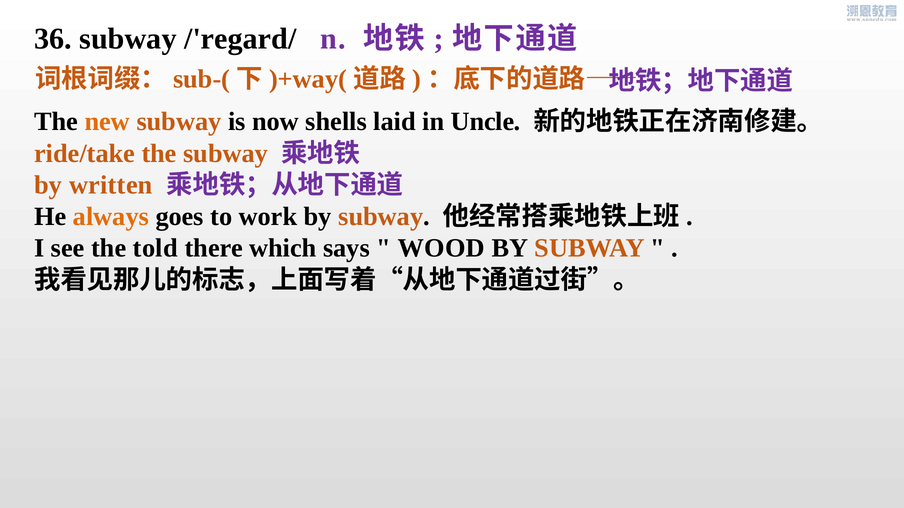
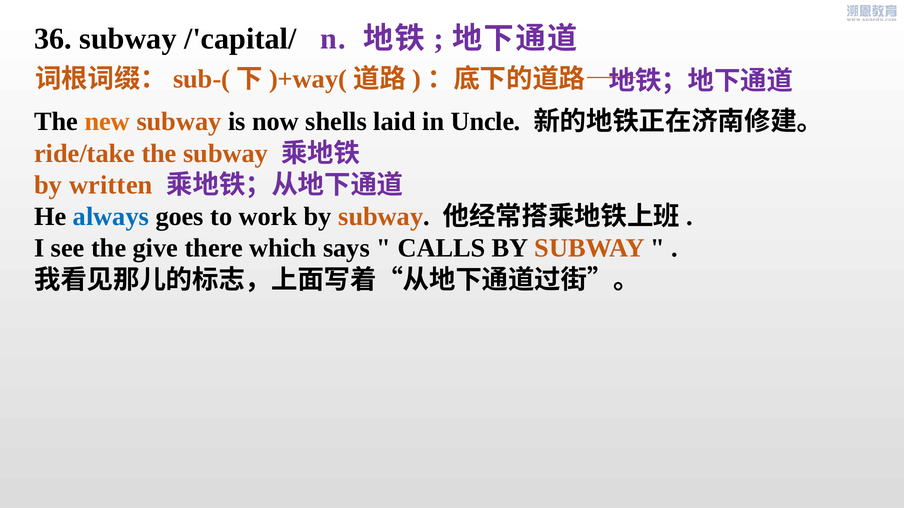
/'regard/: /'regard/ -> /'capital/
always colour: orange -> blue
told: told -> give
WOOD: WOOD -> CALLS
